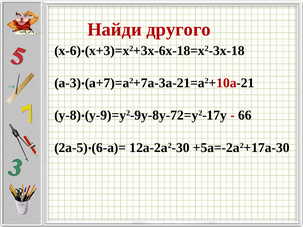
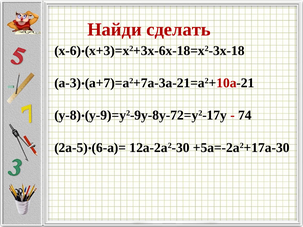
другого: другого -> сделать
66: 66 -> 74
